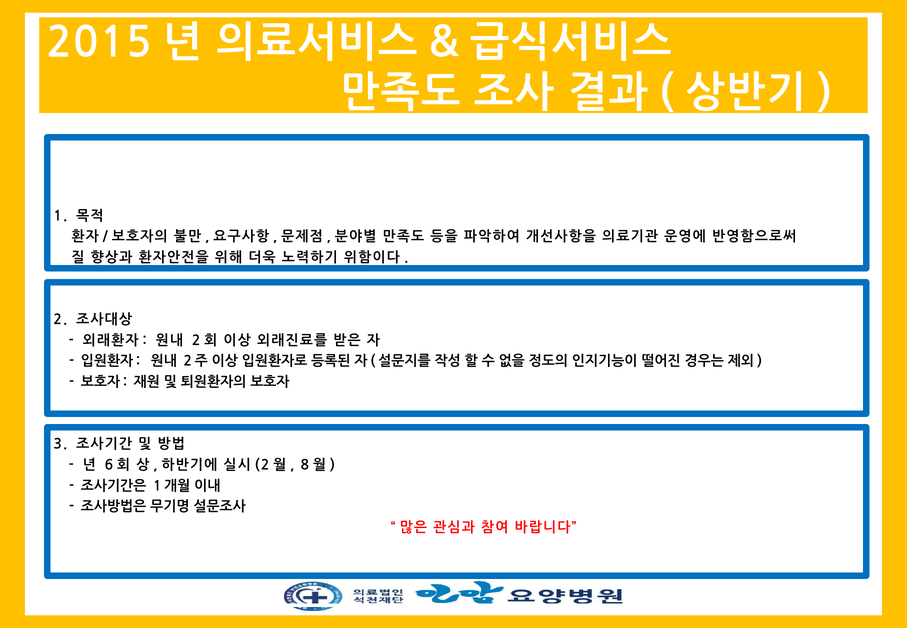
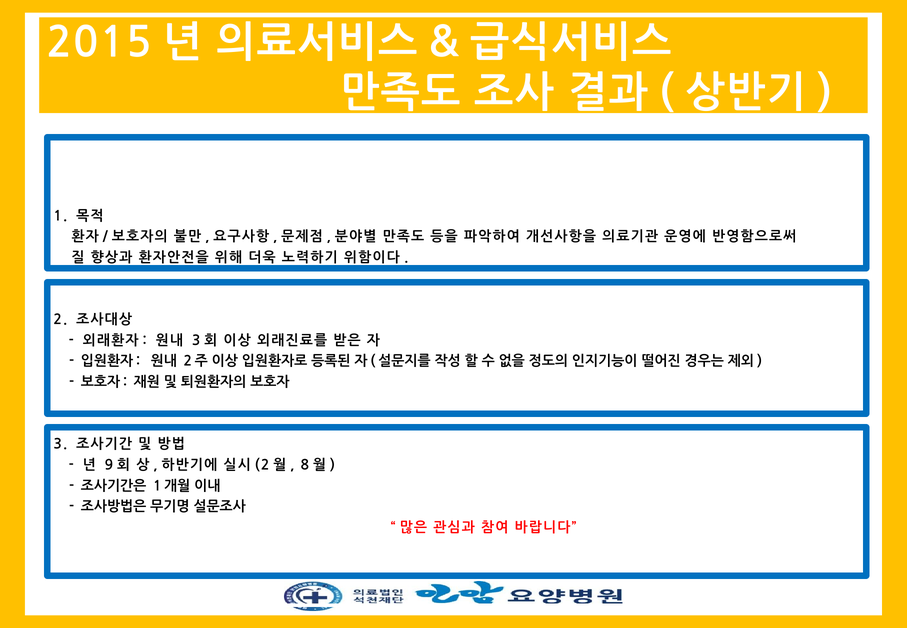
2 at (196, 341): 2 -> 3
6: 6 -> 9
